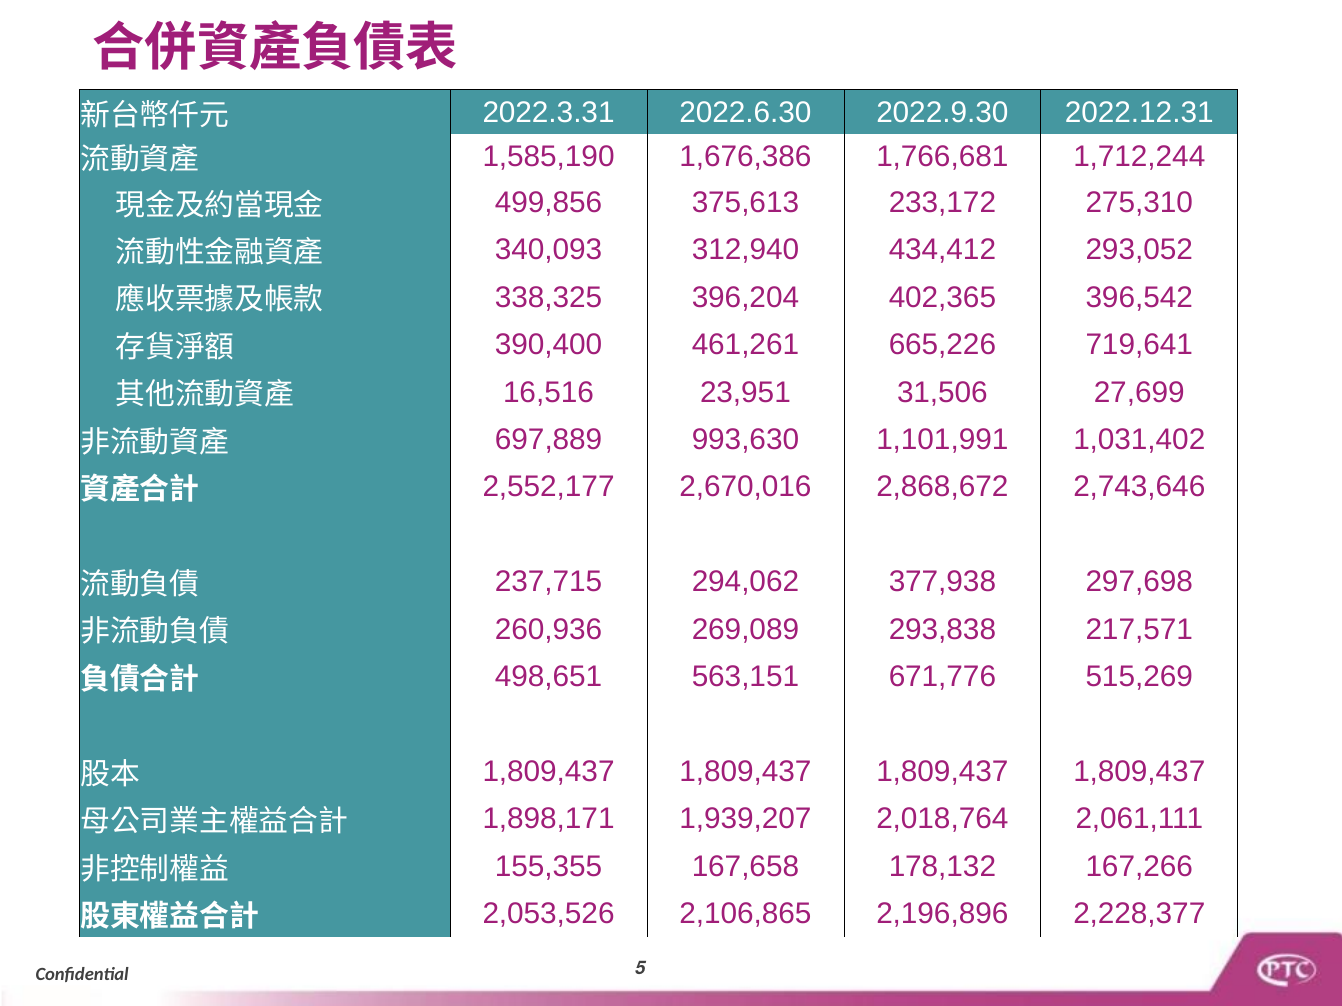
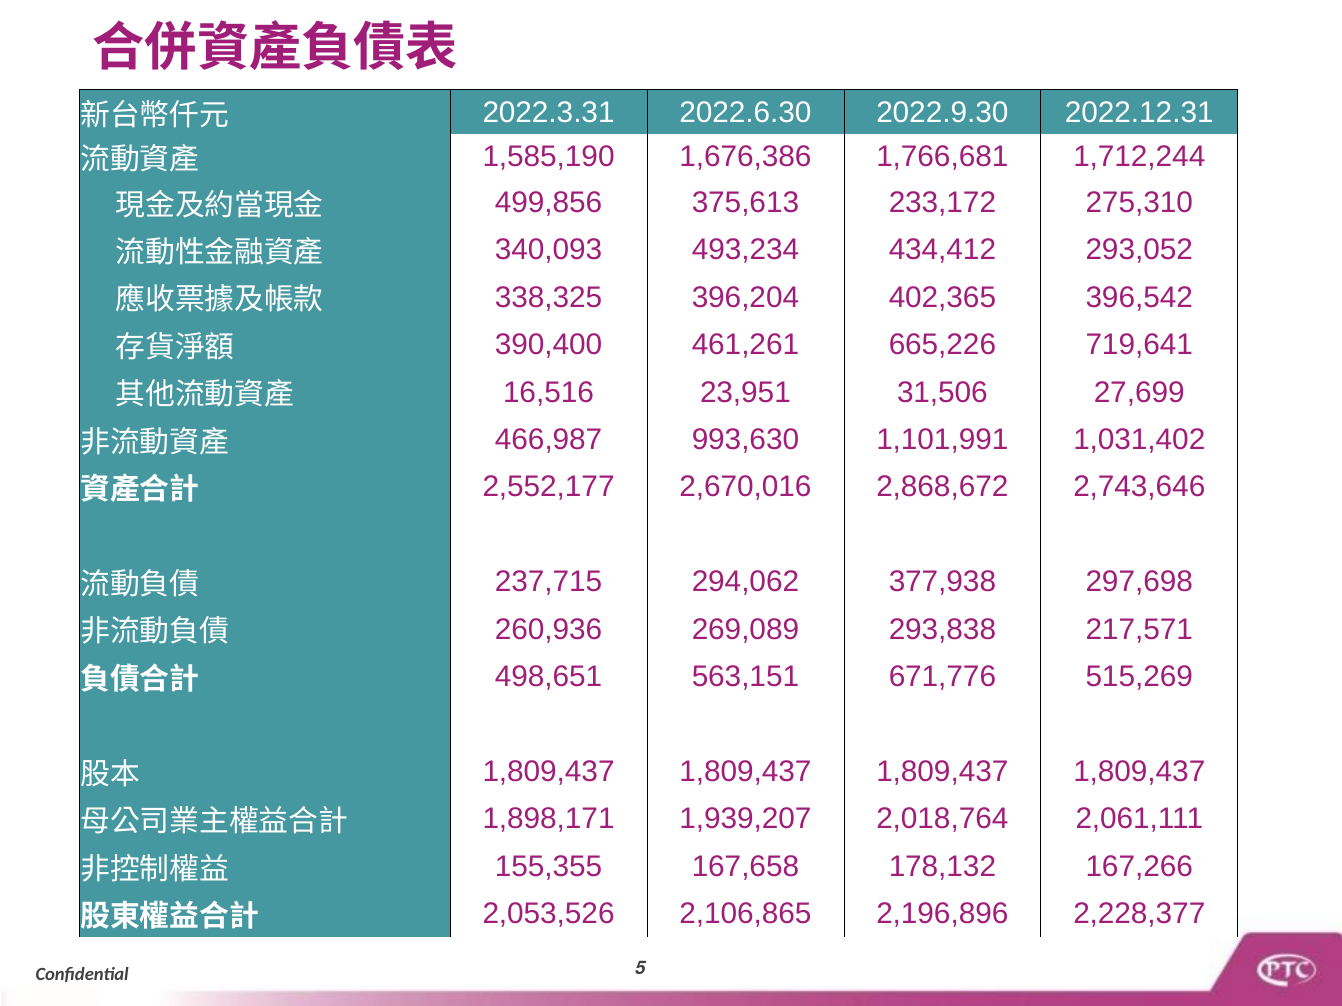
312,940: 312,940 -> 493,234
697,889: 697,889 -> 466,987
